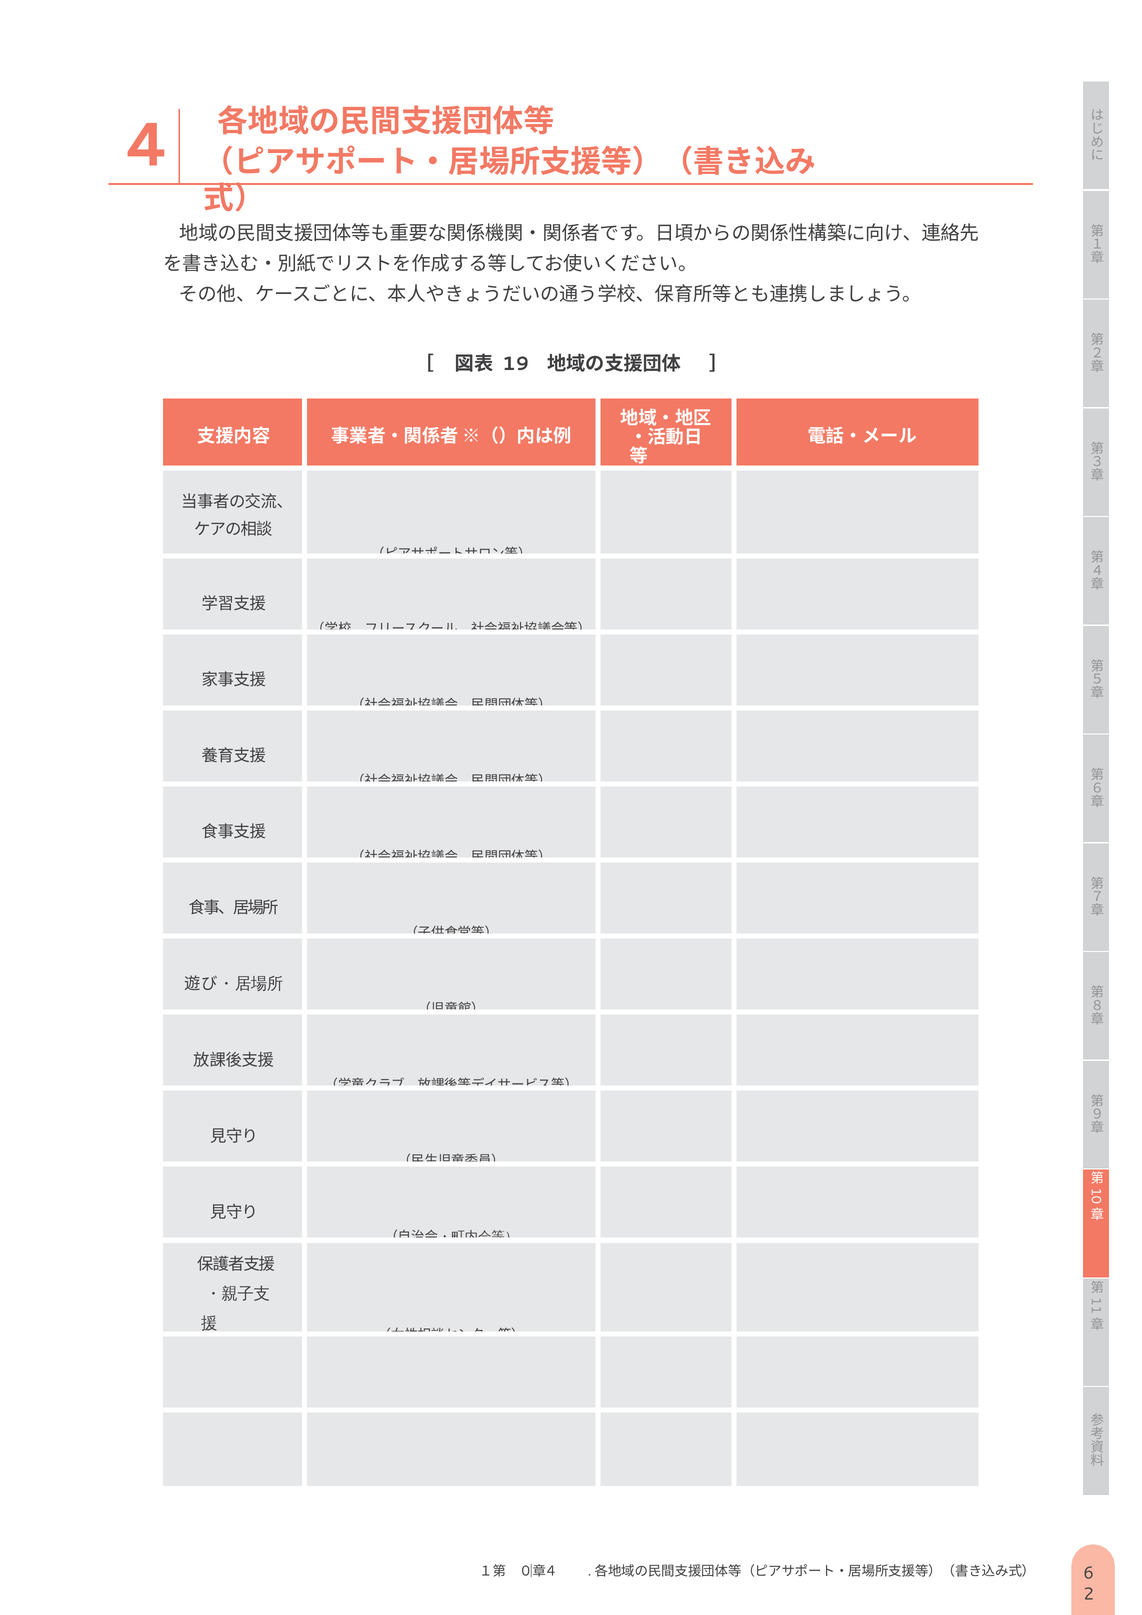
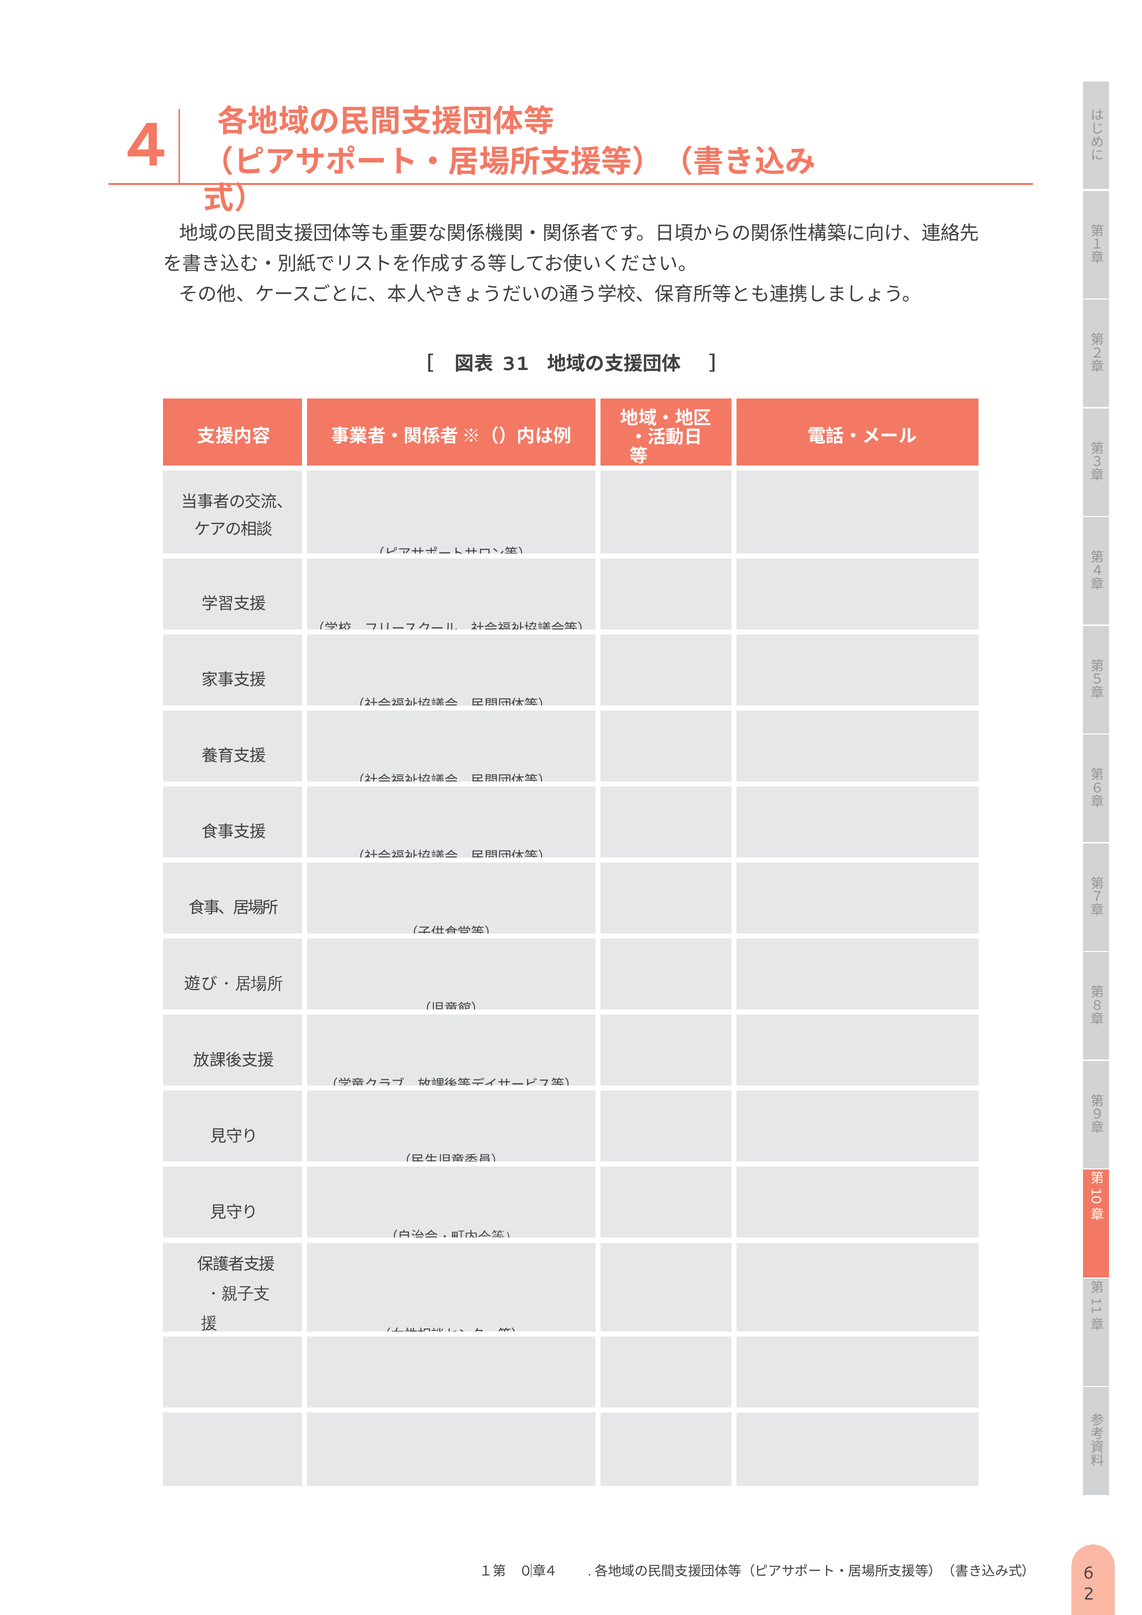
19: 19 -> 31
